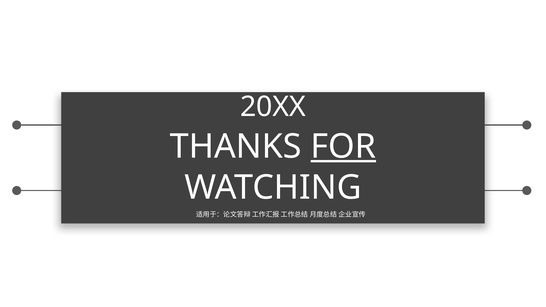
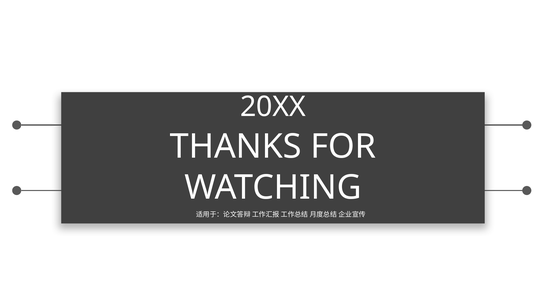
FOR underline: present -> none
